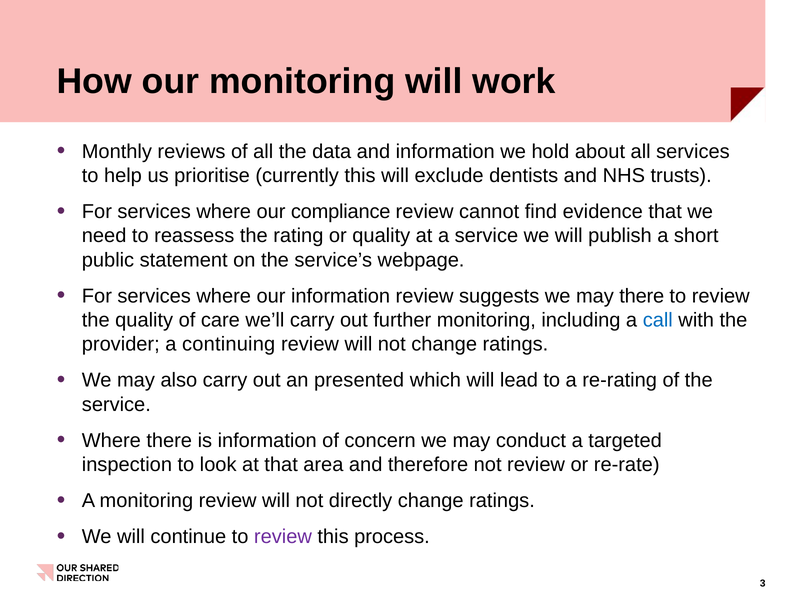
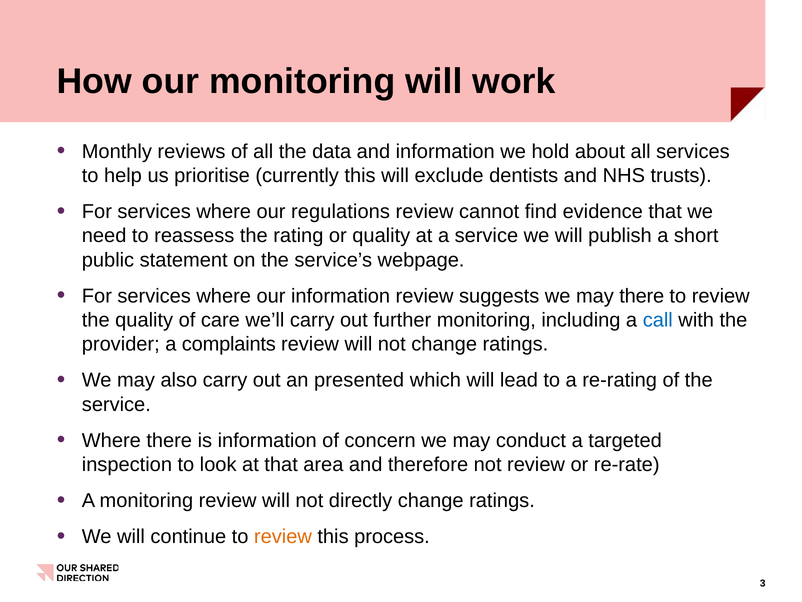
compliance: compliance -> regulations
continuing: continuing -> complaints
review at (283, 536) colour: purple -> orange
